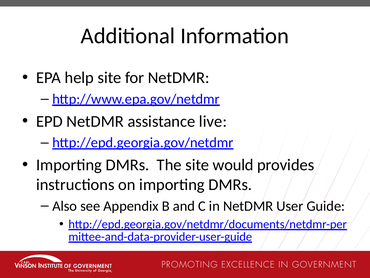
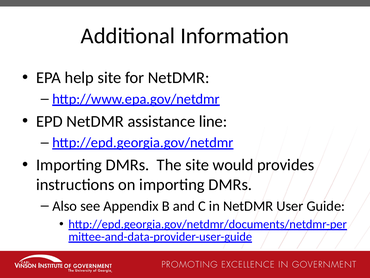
live: live -> line
